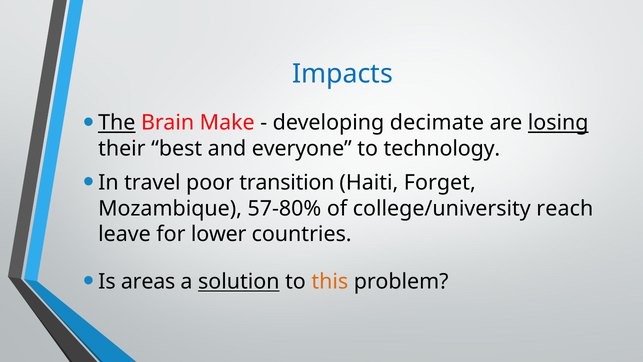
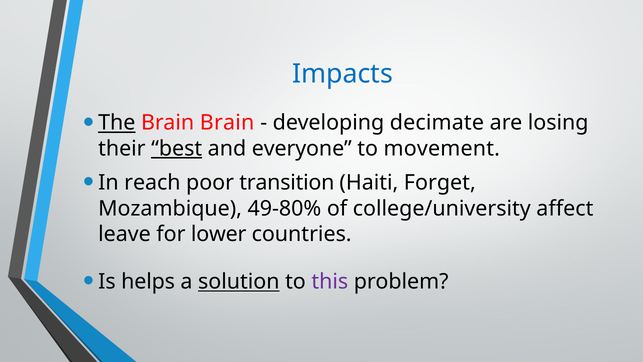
Brain Make: Make -> Brain
losing underline: present -> none
best underline: none -> present
technology: technology -> movement
travel: travel -> reach
57-80%: 57-80% -> 49-80%
reach: reach -> affect
areas: areas -> helps
this colour: orange -> purple
